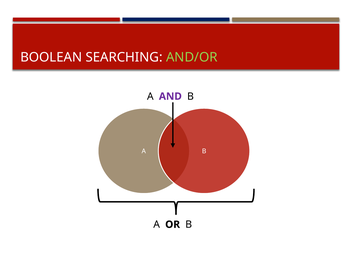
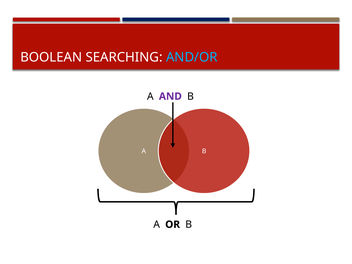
AND/OR colour: light green -> light blue
